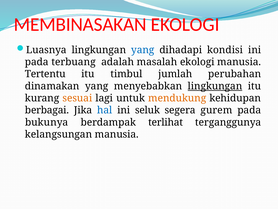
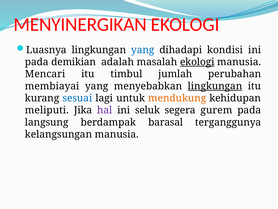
MEMBINASAKAN: MEMBINASAKAN -> MENYINERGIKAN
terbuang: terbuang -> demikian
ekologi at (197, 62) underline: none -> present
Tertentu: Tertentu -> Mencari
dinamakan: dinamakan -> membiayai
sesuai colour: orange -> blue
berbagai: berbagai -> meliputi
hal colour: blue -> purple
bukunya: bukunya -> langsung
terlihat: terlihat -> barasal
